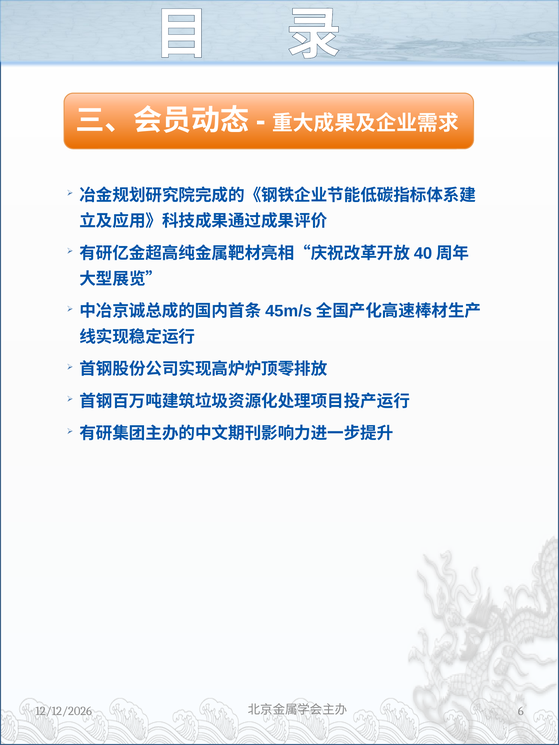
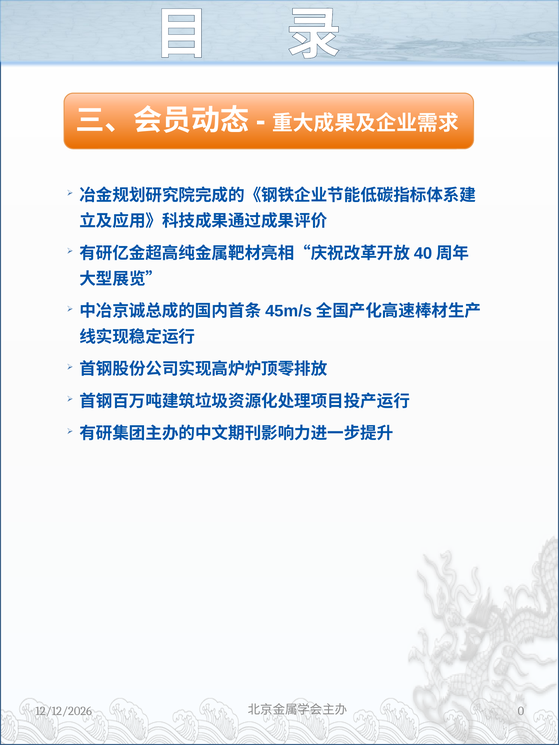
6: 6 -> 0
